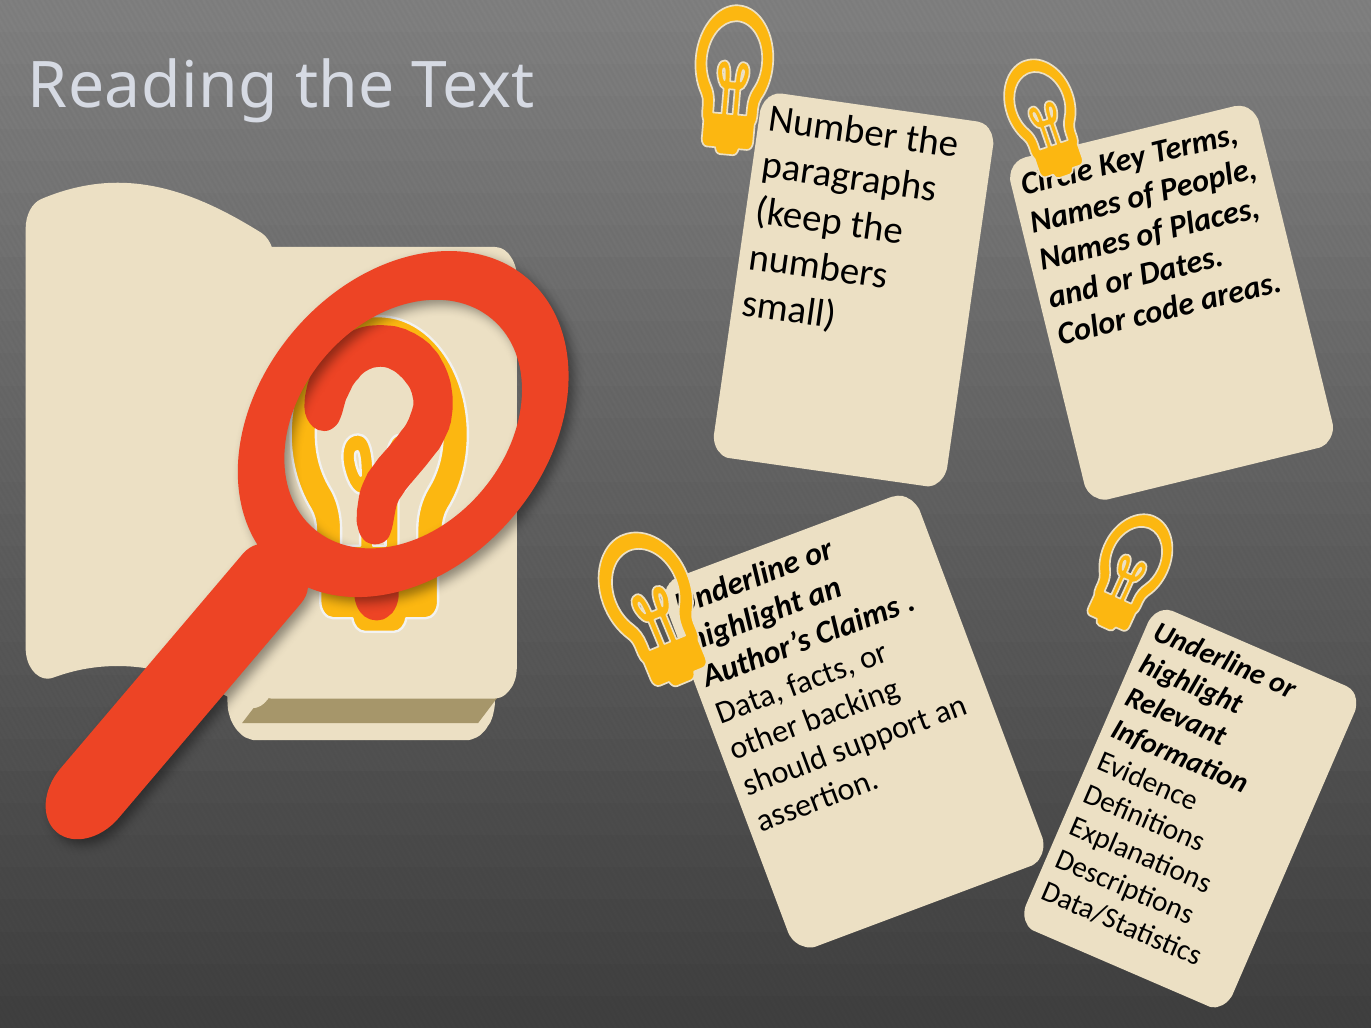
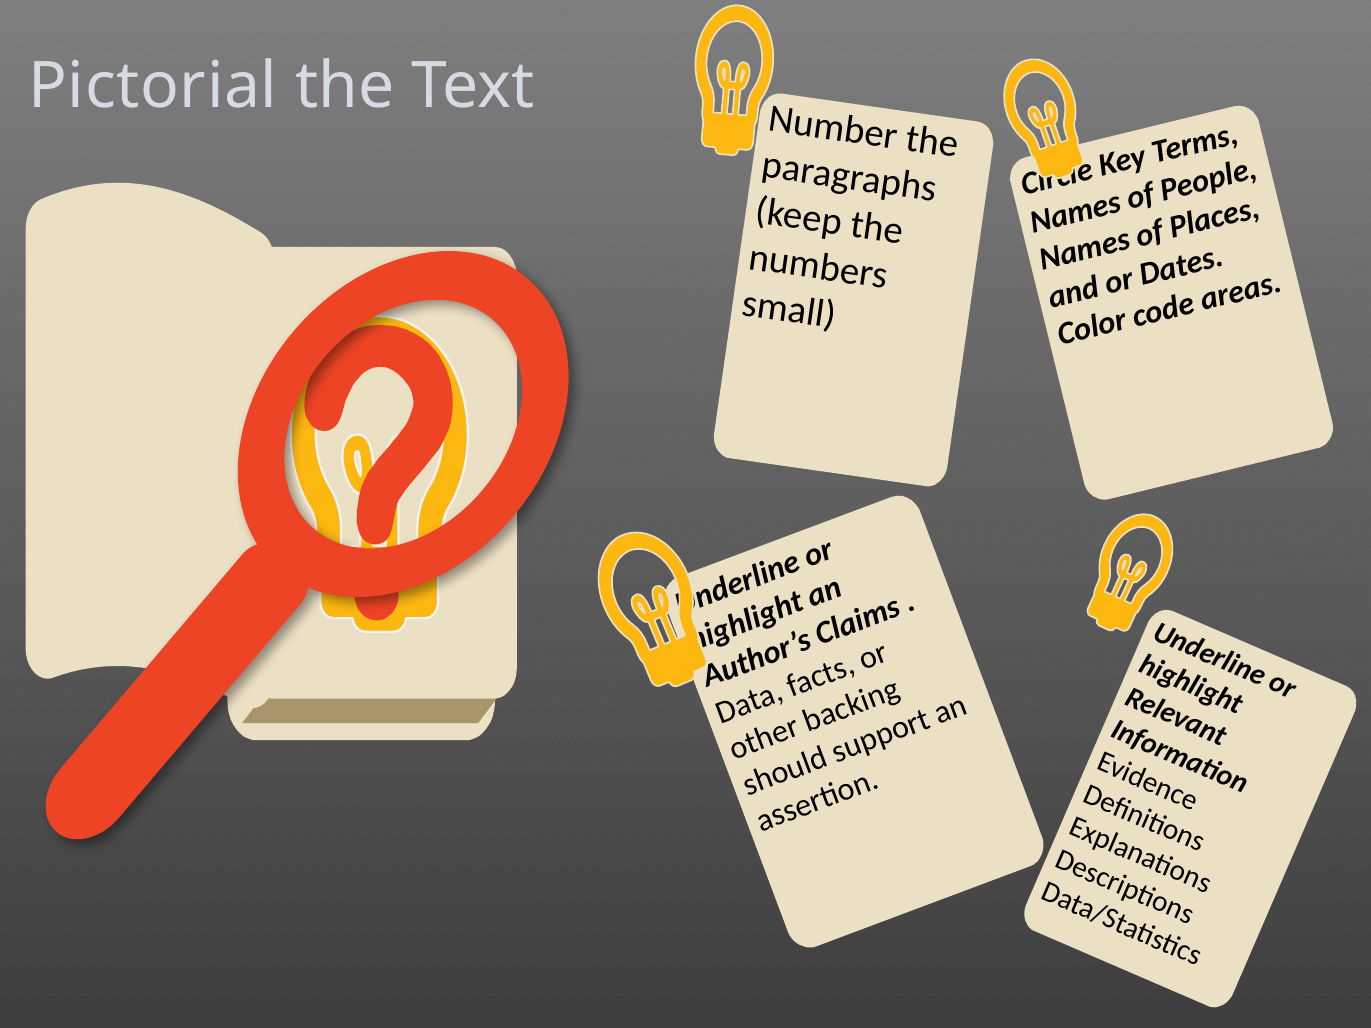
Reading: Reading -> Pictorial
